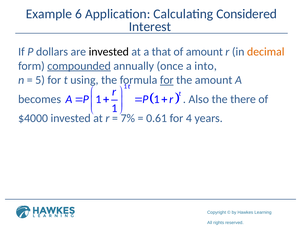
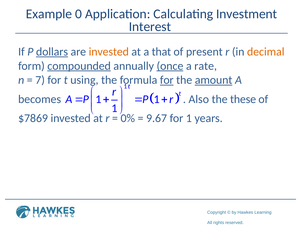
6: 6 -> 0
Considered: Considered -> Investment
dollars underline: none -> present
invested at (109, 52) colour: black -> orange
of amount: amount -> present
once underline: none -> present
into: into -> rate
5: 5 -> 7
amount at (214, 80) underline: none -> present
there: there -> these
$4000: $4000 -> $7869
7%: 7% -> 0%
0.61: 0.61 -> 9.67
for 4: 4 -> 1
